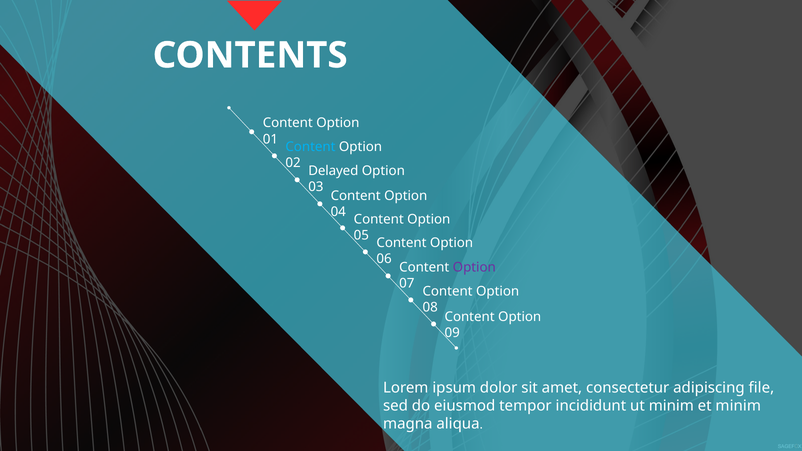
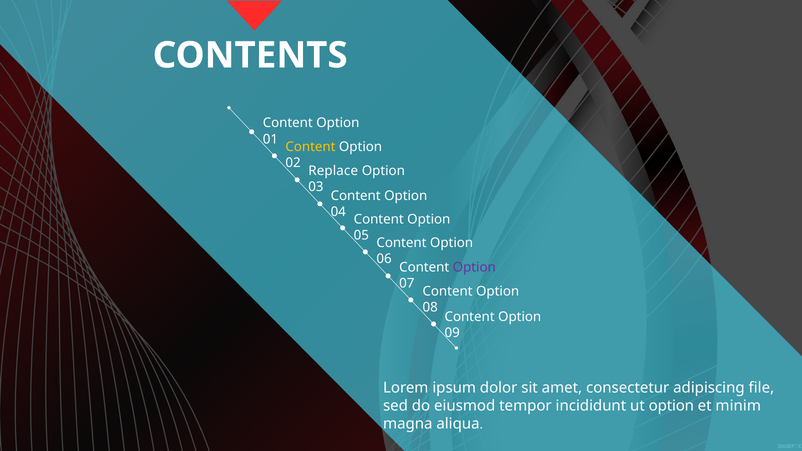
Content at (310, 147) colour: light blue -> yellow
Delayed: Delayed -> Replace
ut minim: minim -> option
